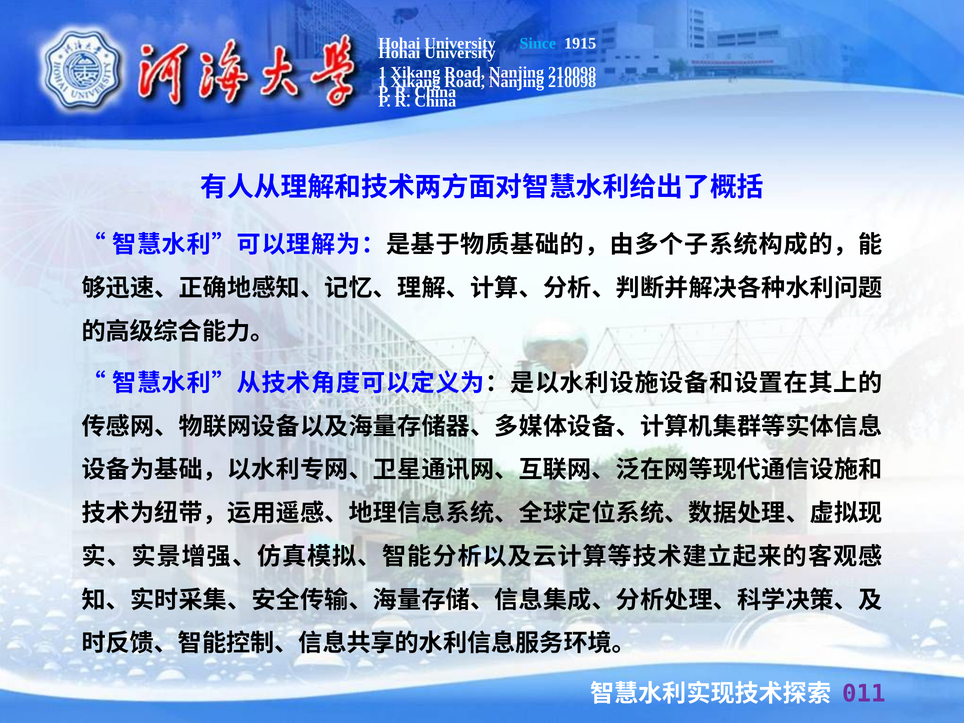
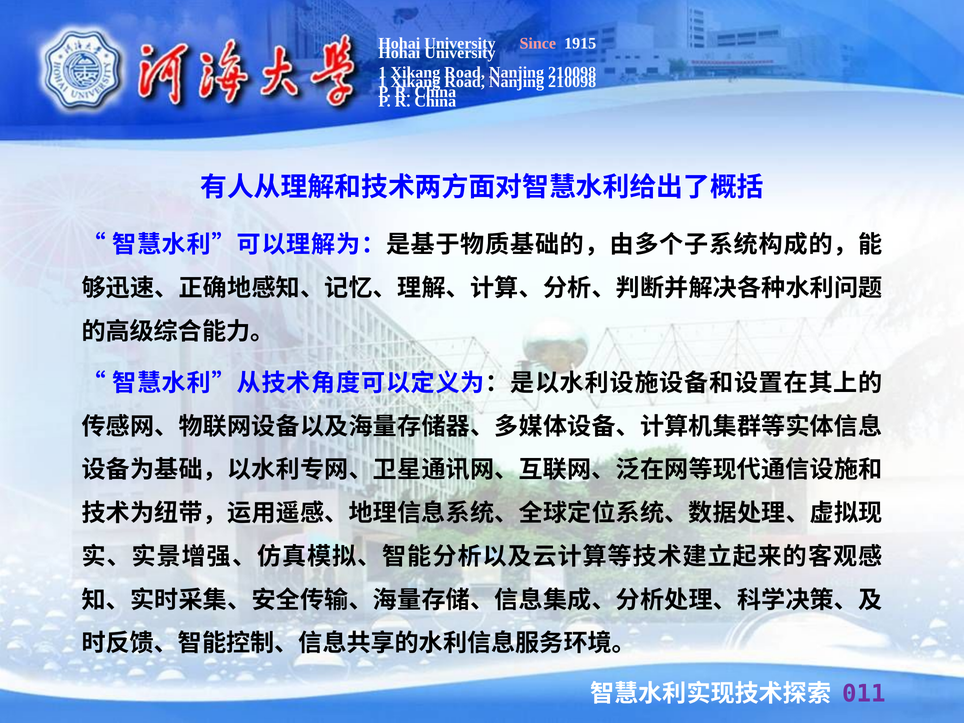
Since colour: light blue -> pink
